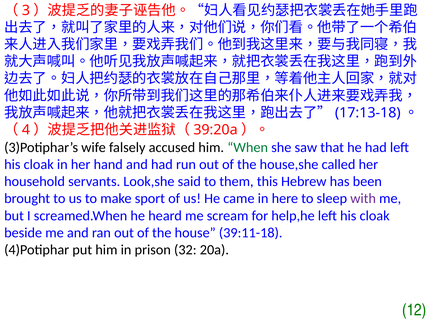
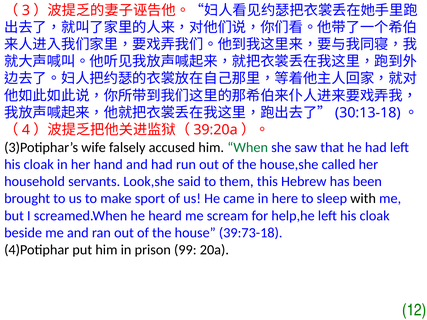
17:13-18: 17:13-18 -> 30:13-18
with colour: purple -> black
39:11-18: 39:11-18 -> 39:73-18
32: 32 -> 99
